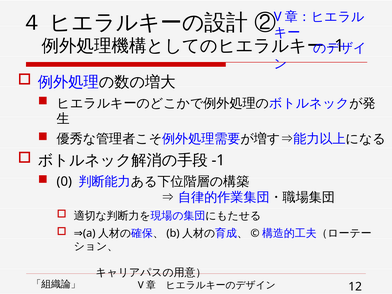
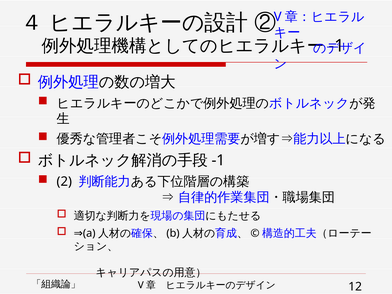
0: 0 -> 2
